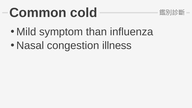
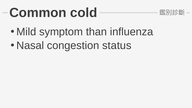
illness: illness -> status
